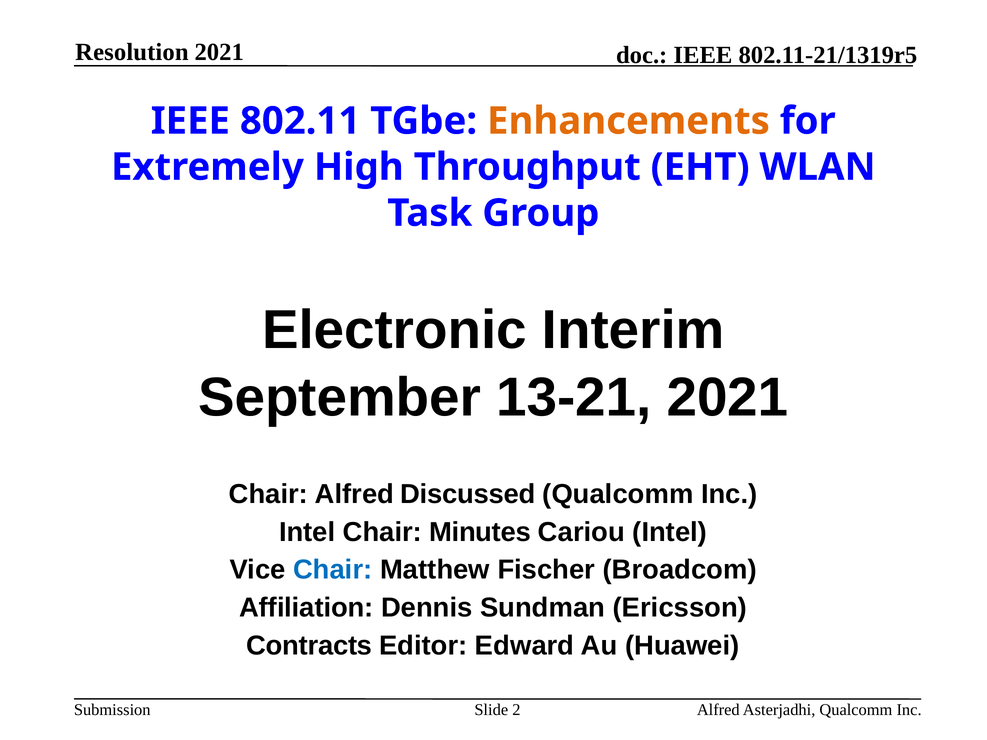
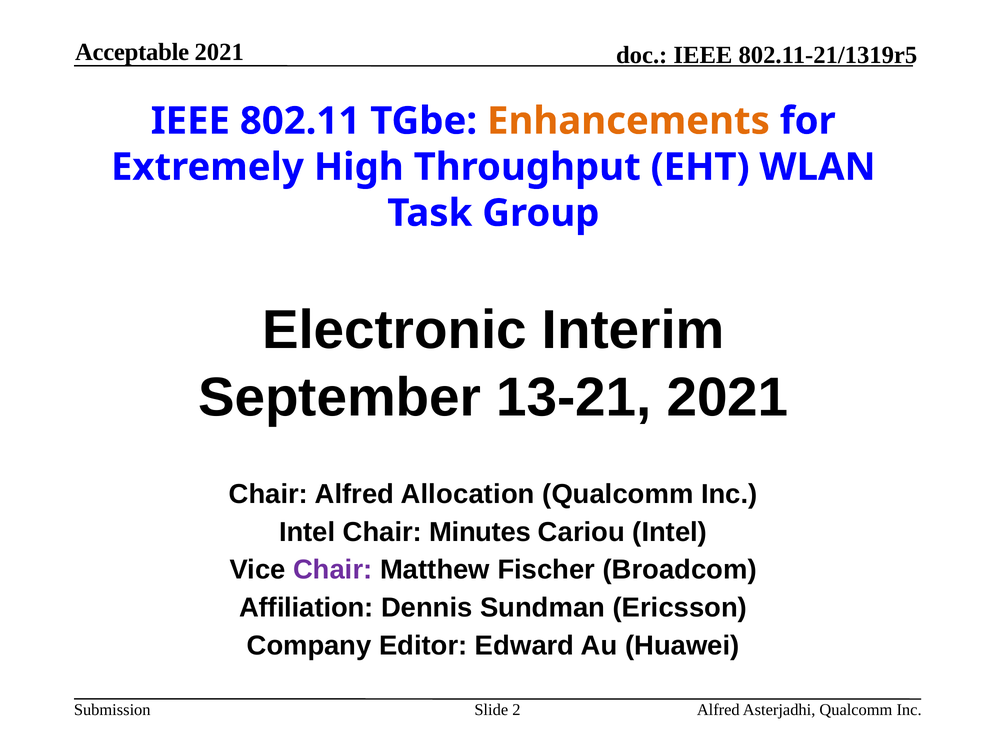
Resolution: Resolution -> Acceptable
Discussed: Discussed -> Allocation
Chair at (333, 570) colour: blue -> purple
Contracts: Contracts -> Company
